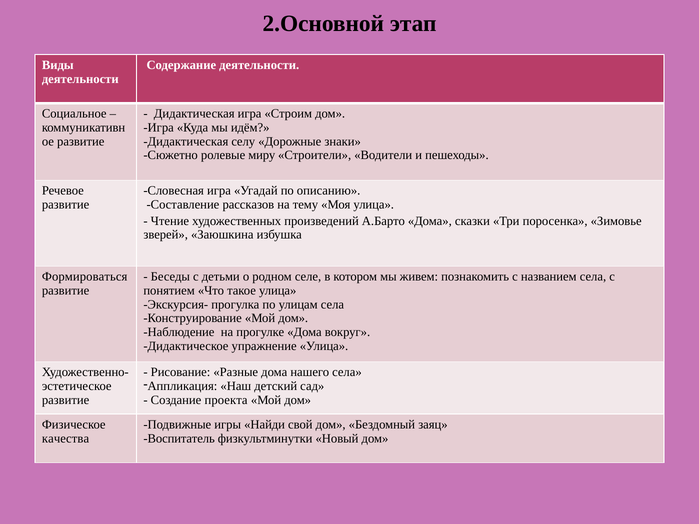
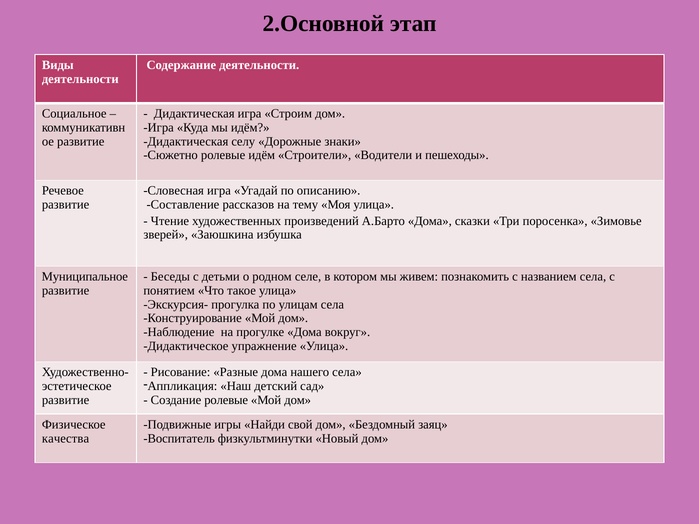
ролевые миру: миру -> идём
Формироваться: Формироваться -> Муниципальное
Создание проекта: проекта -> ролевые
